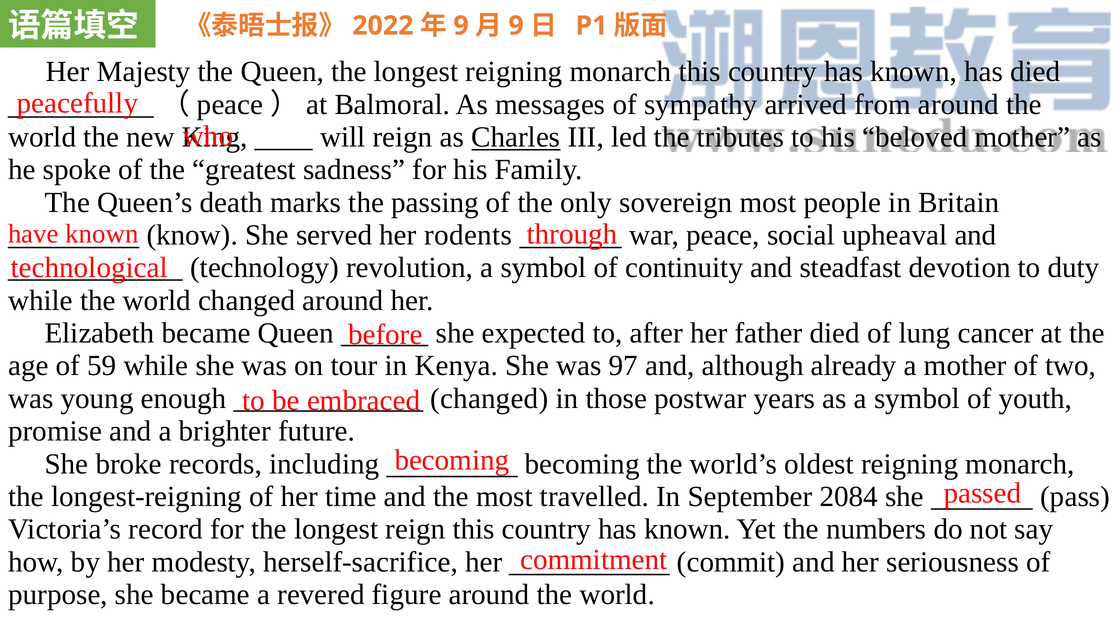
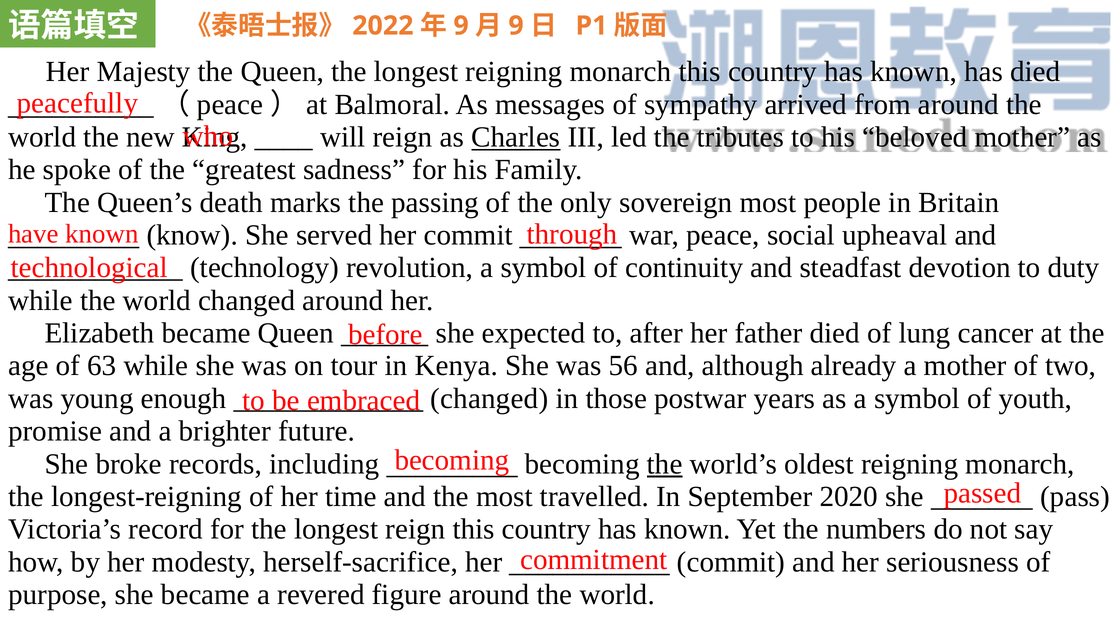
her rodents: rodents -> commit
59: 59 -> 63
97: 97 -> 56
the at (665, 464) underline: none -> present
2084: 2084 -> 2020
